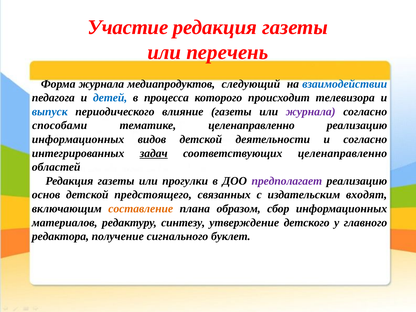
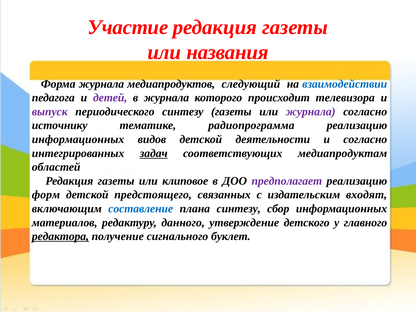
перечень: перечень -> названия
детей colour: blue -> purple
в процесса: процесса -> журнала
выпуск colour: blue -> purple
периодического влияние: влияние -> синтезу
способами: способами -> источнику
тематике целенаправленно: целенаправленно -> радиопрограмма
соответствующих целенаправленно: целенаправленно -> медиапродуктам
прогулки: прогулки -> клиповое
основ: основ -> форм
составление colour: orange -> blue
плана образом: образом -> синтезу
синтезу: синтезу -> данного
редактора underline: none -> present
